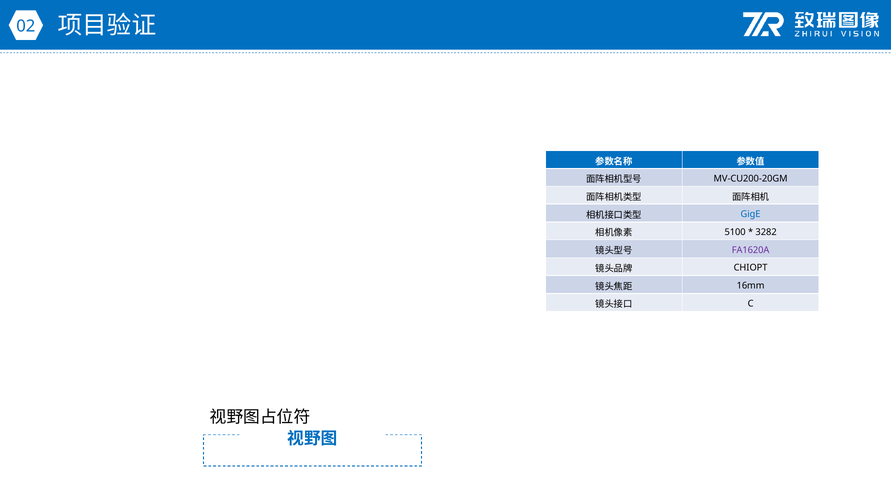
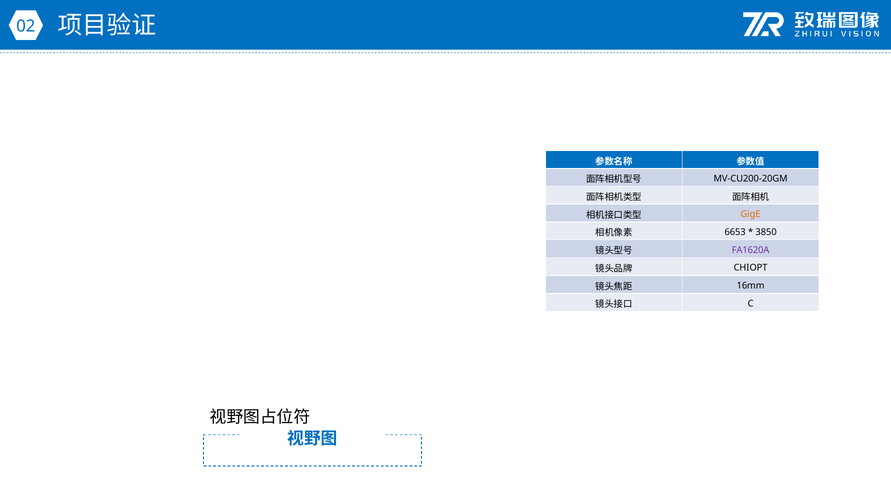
GigE colour: blue -> orange
5100: 5100 -> 6653
3282: 3282 -> 3850
